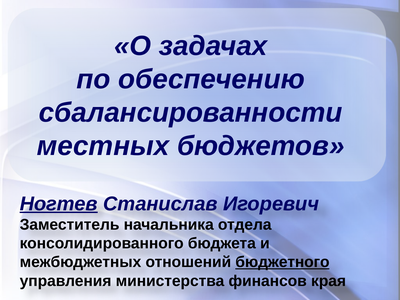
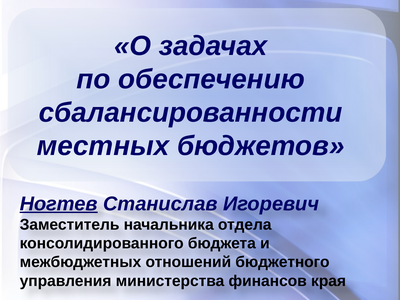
бюджетного underline: present -> none
